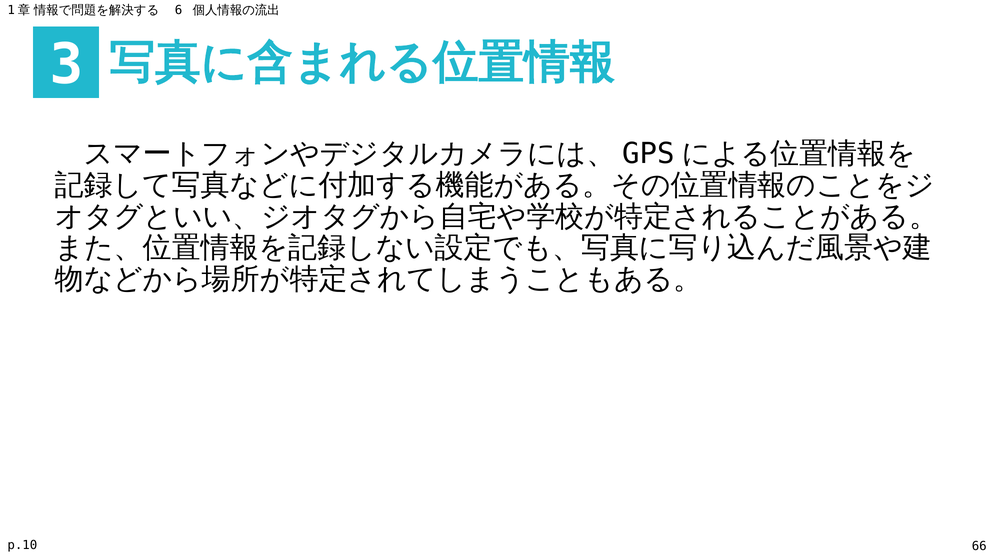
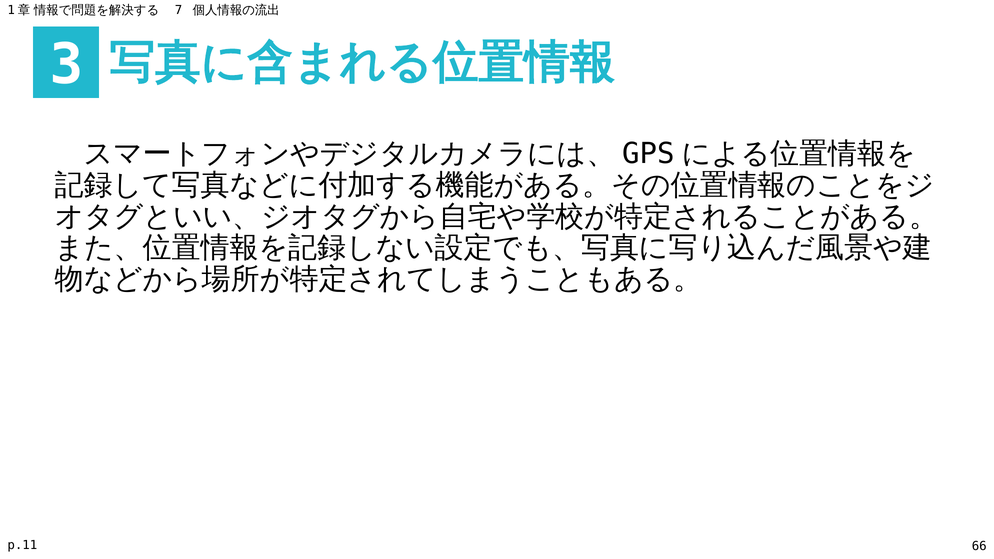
6: 6 -> 7
p.10: p.10 -> p.11
